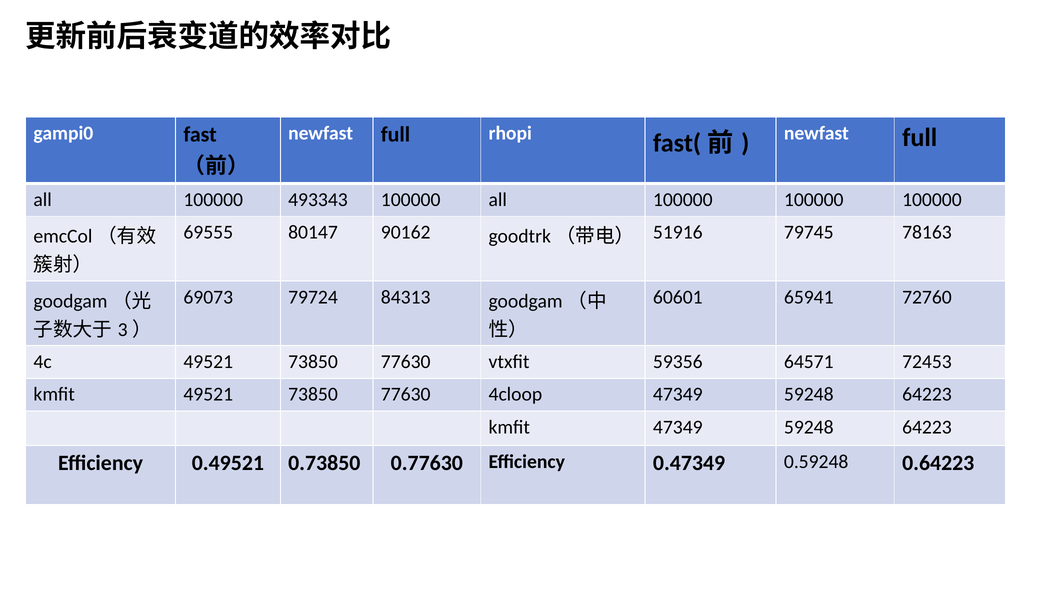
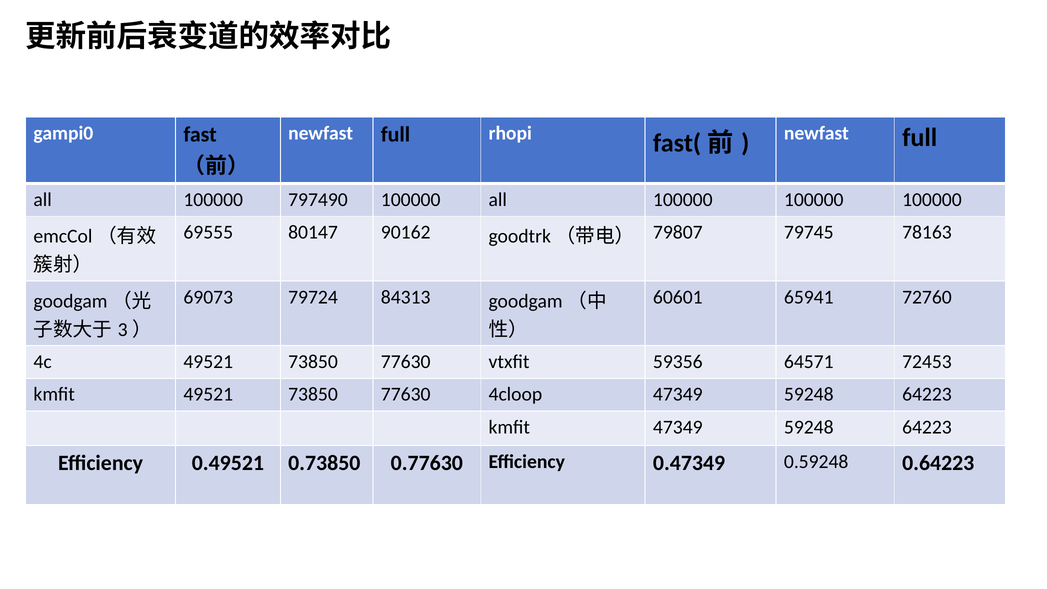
493343: 493343 -> 797490
51916: 51916 -> 79807
